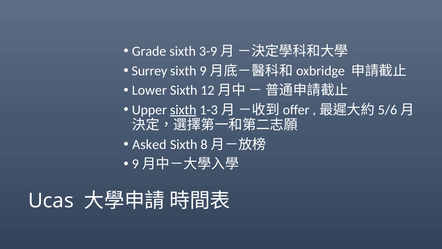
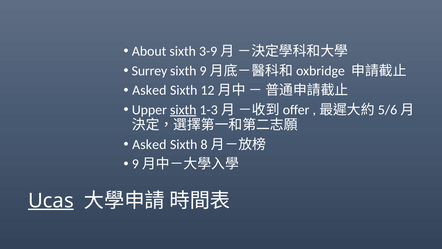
Grade: Grade -> About
Lower at (149, 90): Lower -> Asked
Ucas underline: none -> present
